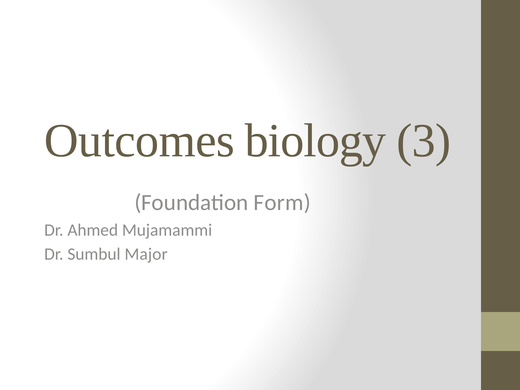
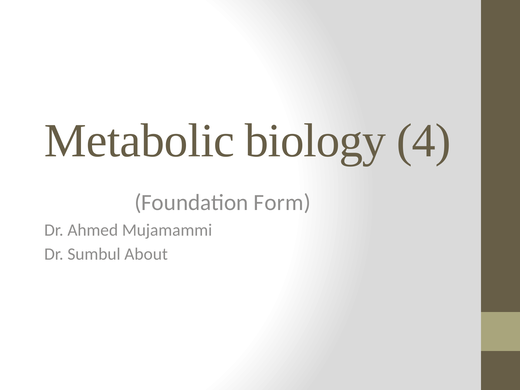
Outcomes: Outcomes -> Metabolic
3: 3 -> 4
Major: Major -> About
